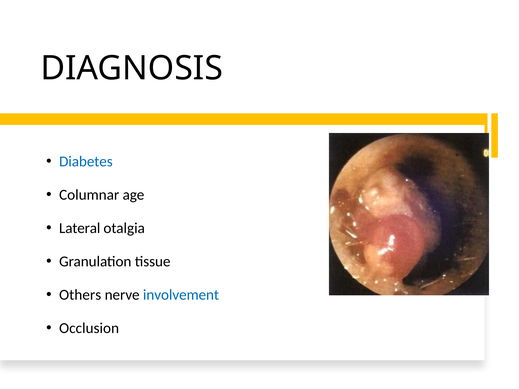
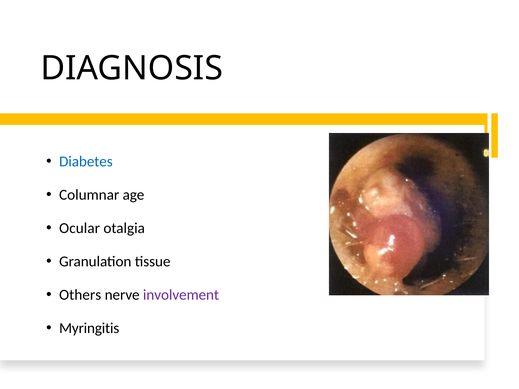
Lateral: Lateral -> Ocular
involvement colour: blue -> purple
Occlusion: Occlusion -> Myringitis
